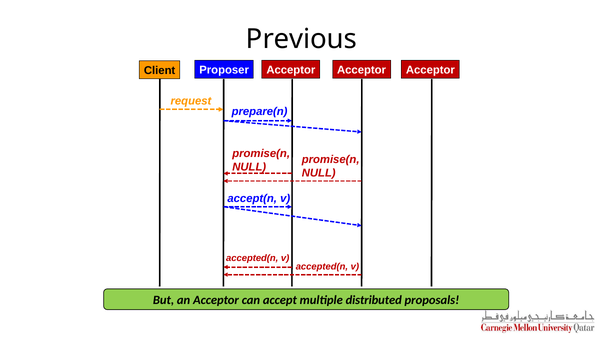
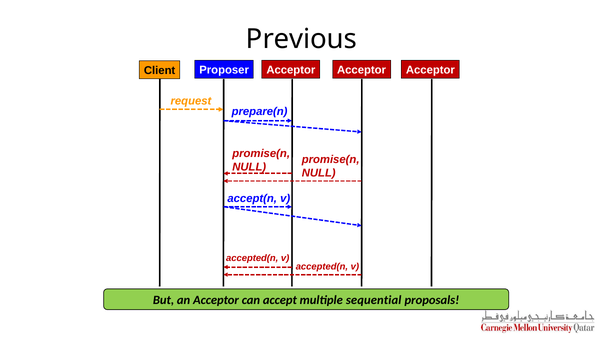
distributed: distributed -> sequential
